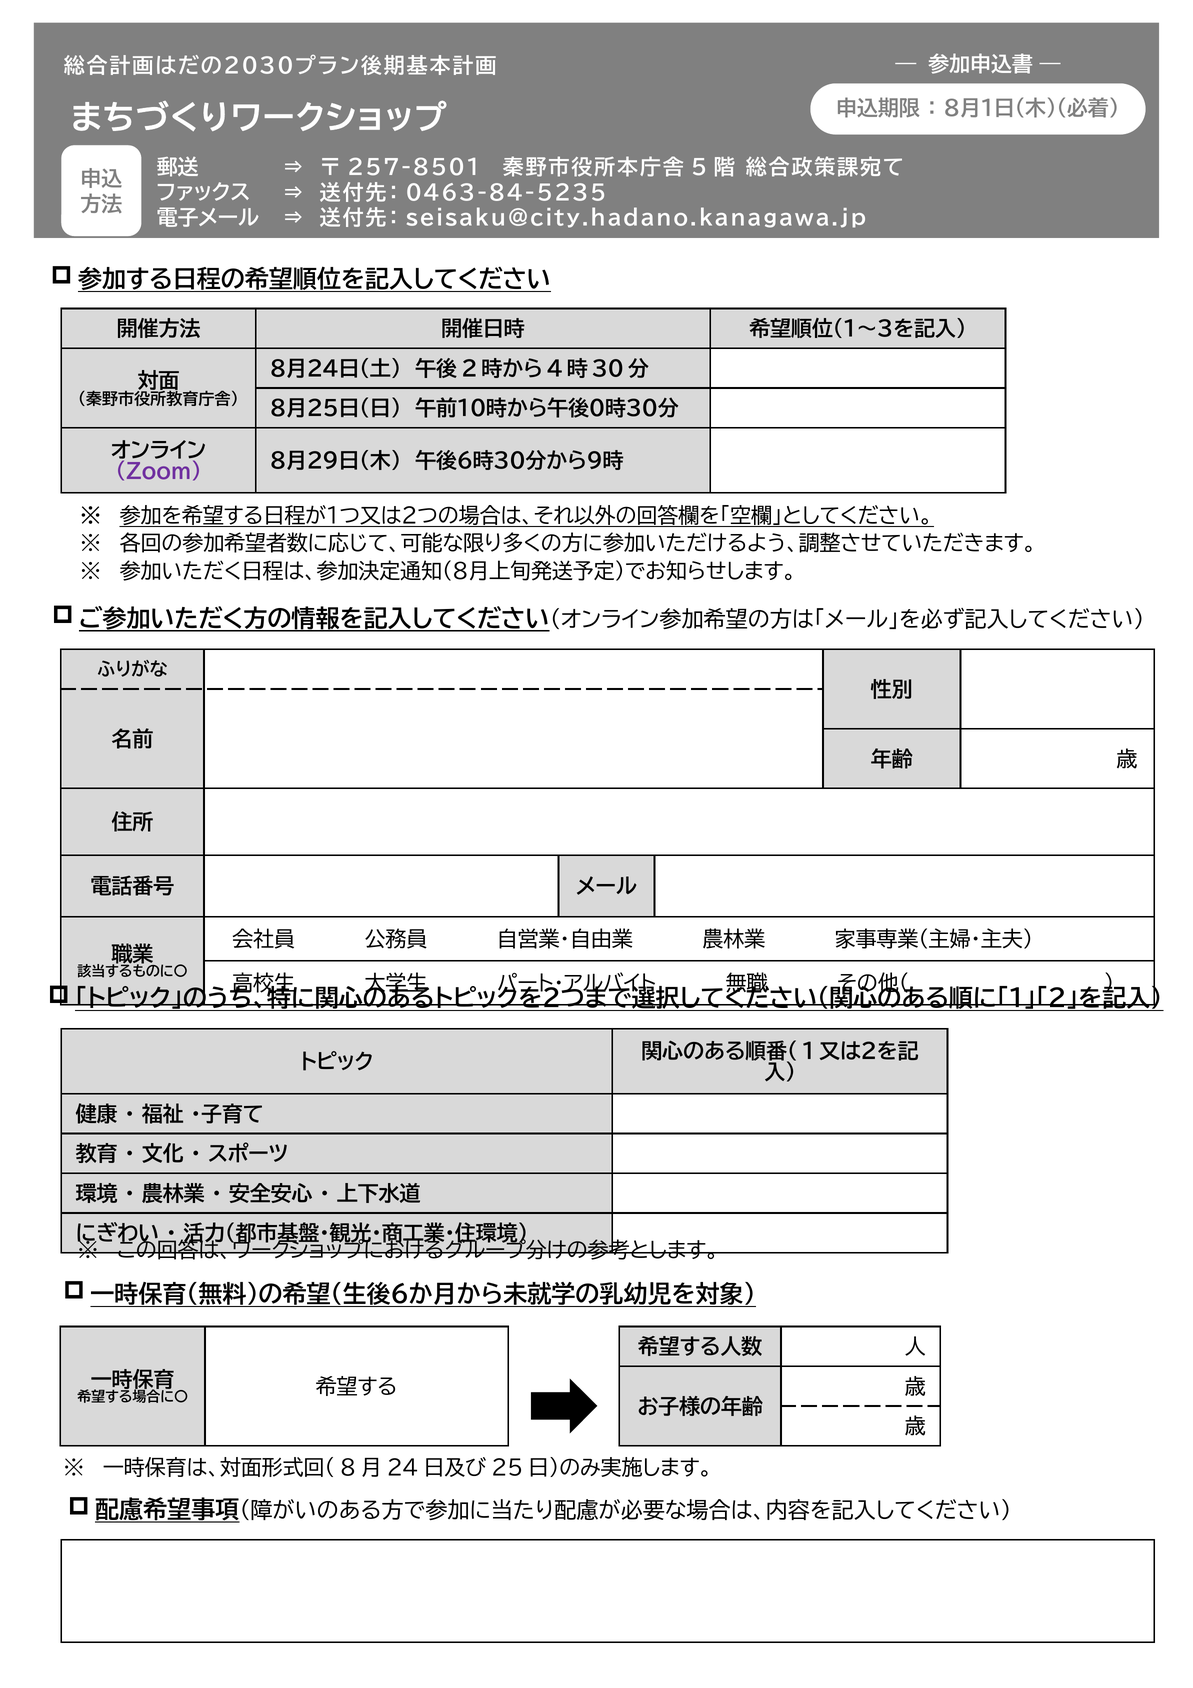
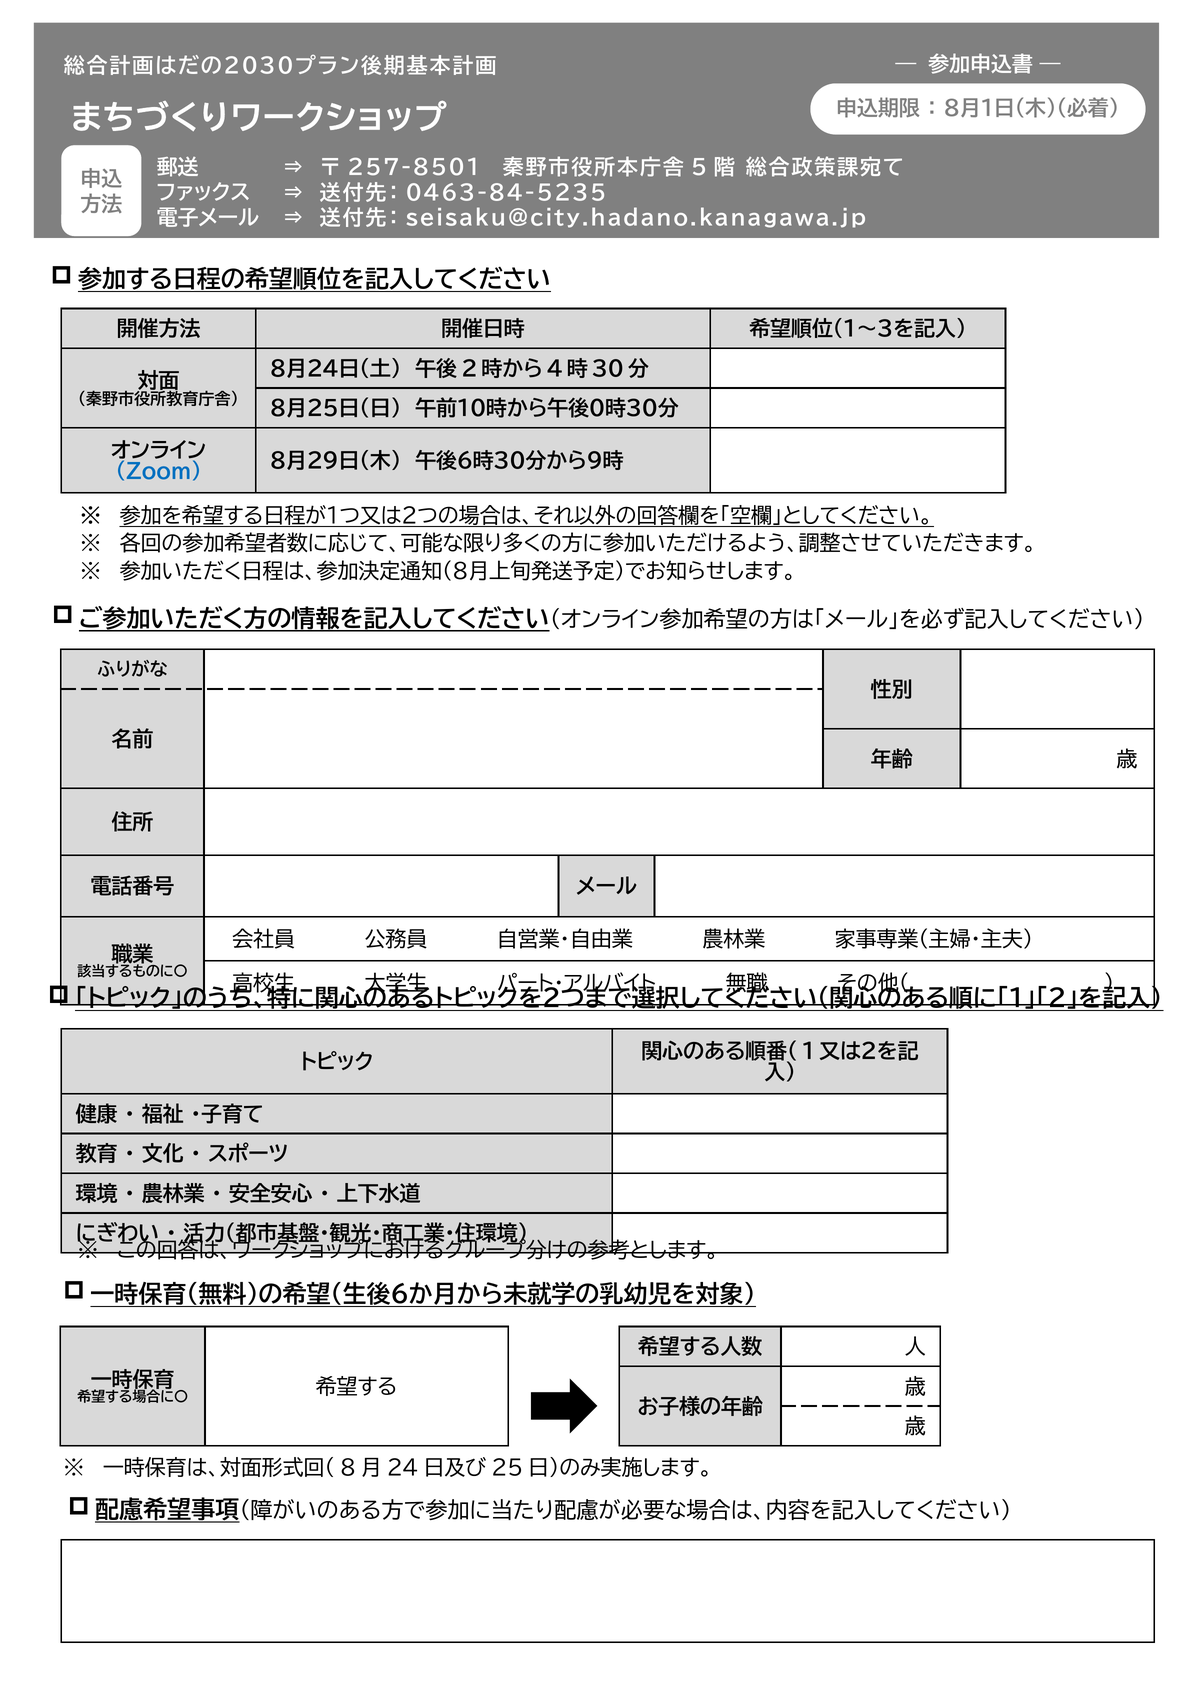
（Ｚｏｏｍ） colour: purple -> blue
